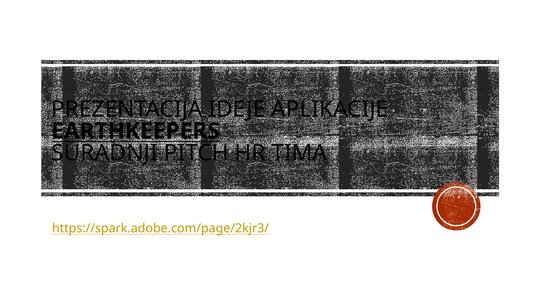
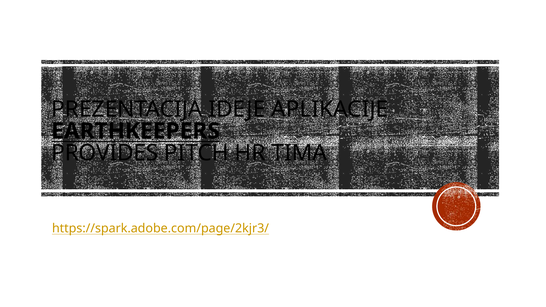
SURADNJI: SURADNJI -> PROVIDES
